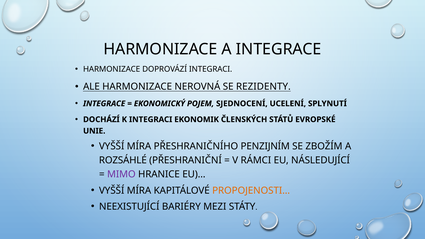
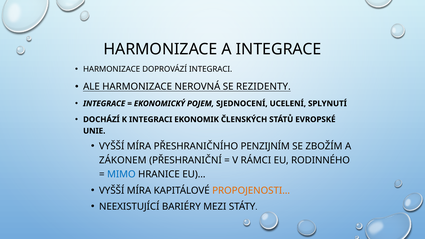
ROZSÁHLÉ: ROZSÁHLÉ -> ZÁKONEM
NÁSLEDUJÍCÍ: NÁSLEDUJÍCÍ -> RODINNÉHO
MIMO colour: purple -> blue
